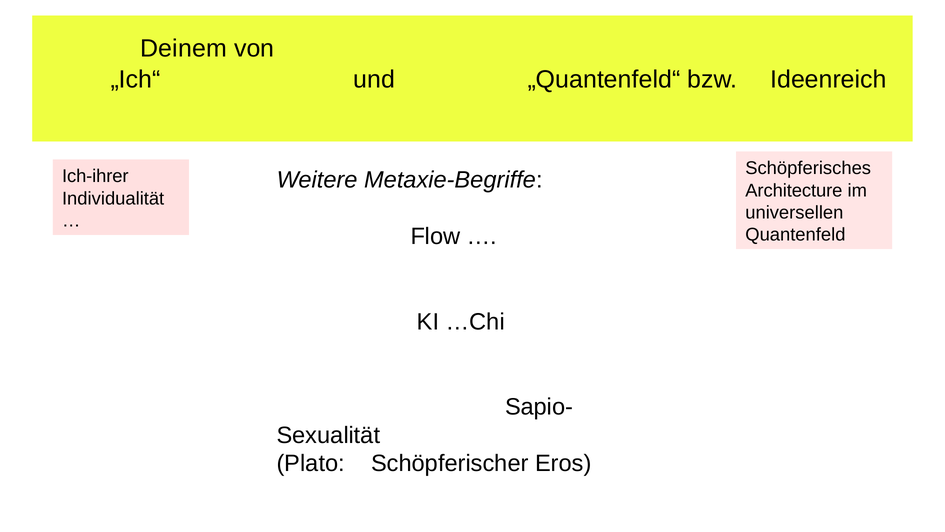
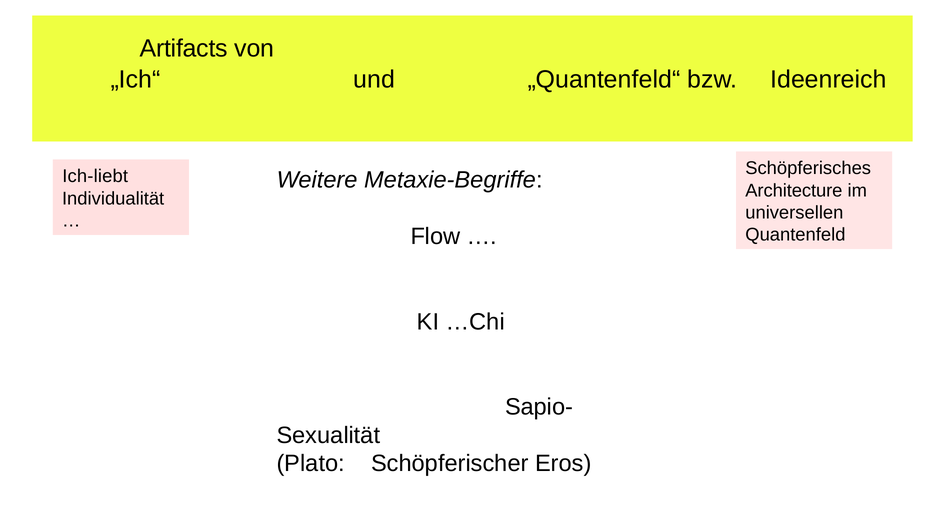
Deinem: Deinem -> Artifacts
Ich-ihrer: Ich-ihrer -> Ich-liebt
